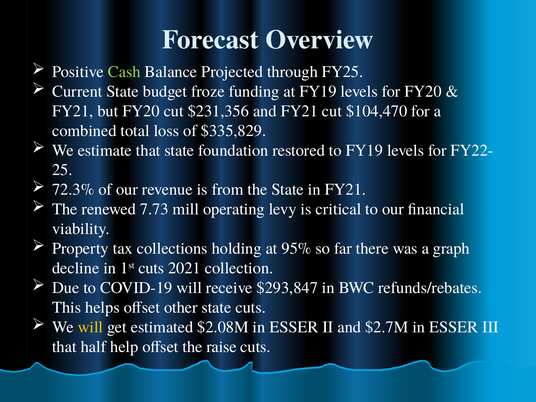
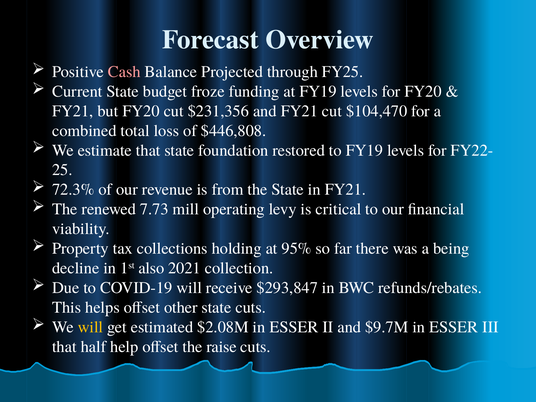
Cash colour: light green -> pink
$335,829: $335,829 -> $446,808
graph: graph -> being
1st cuts: cuts -> also
$2.7M: $2.7M -> $9.7M
